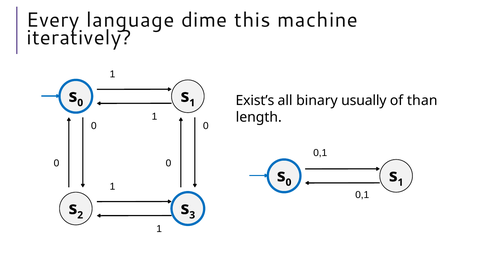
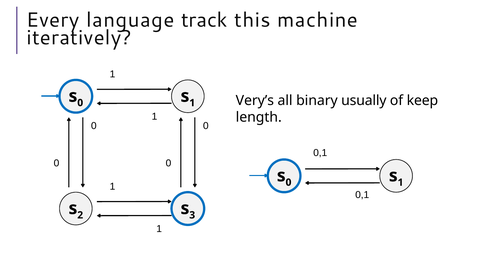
dime: dime -> track
Exist’s: Exist’s -> Very’s
than: than -> keep
